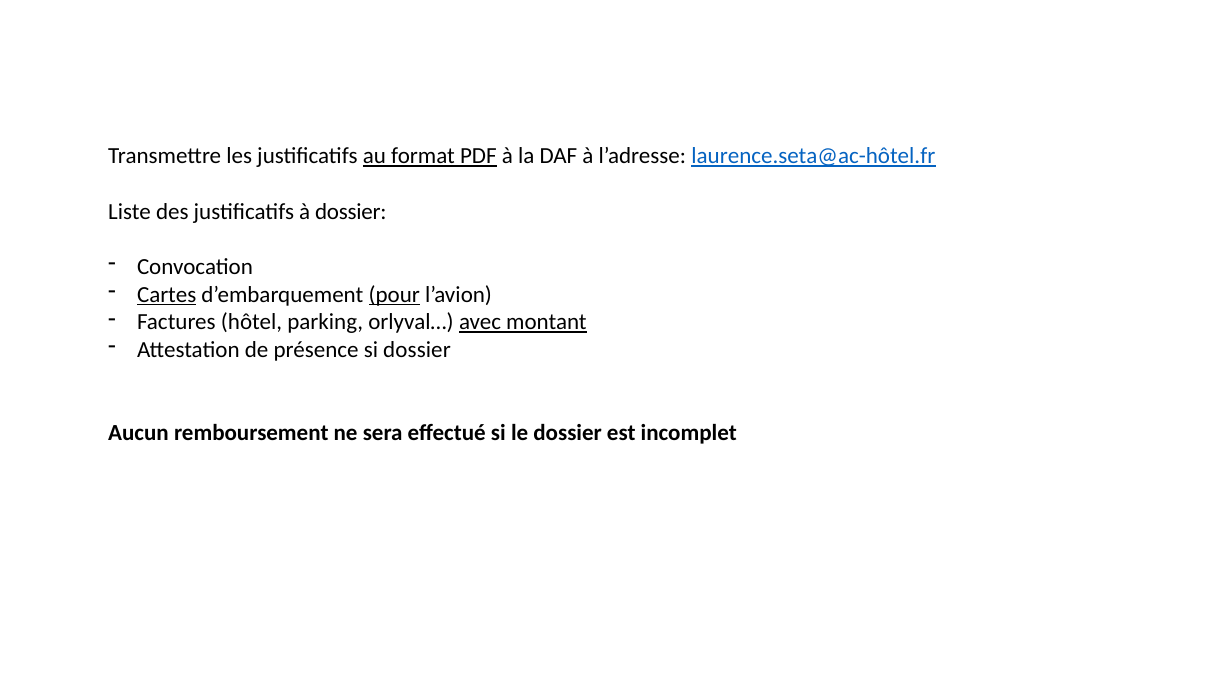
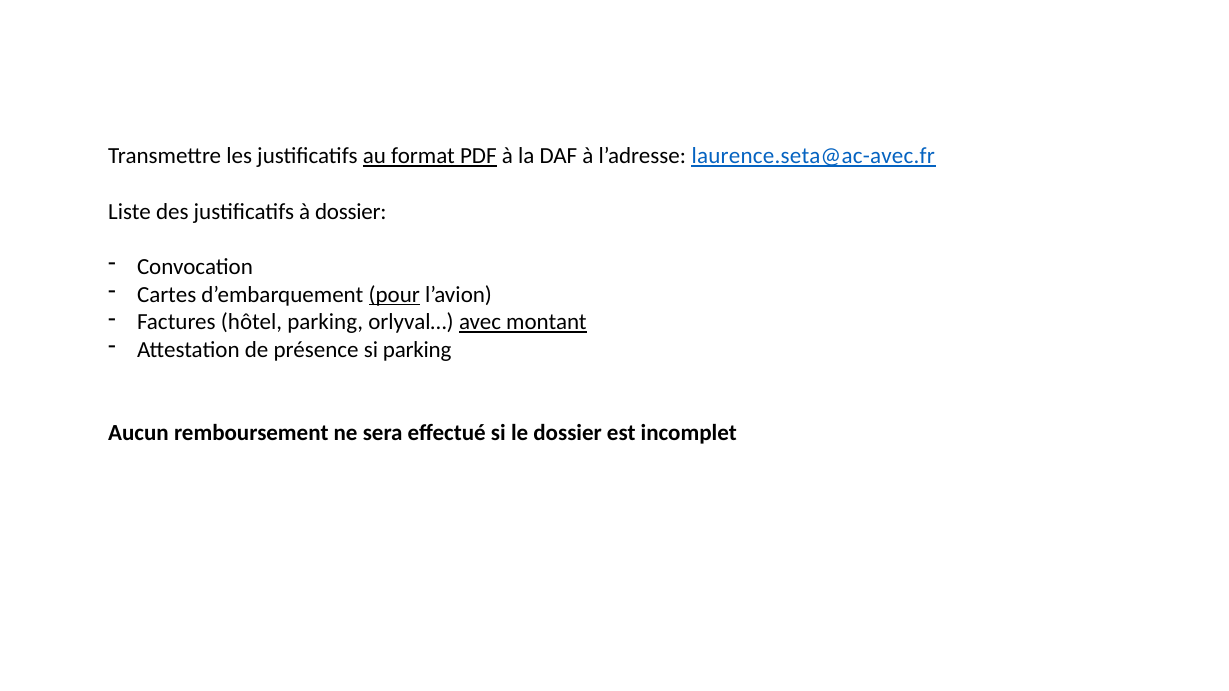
laurence.seta@ac-hôtel.fr: laurence.seta@ac-hôtel.fr -> laurence.seta@ac-avec.fr
Cartes underline: present -> none
si dossier: dossier -> parking
